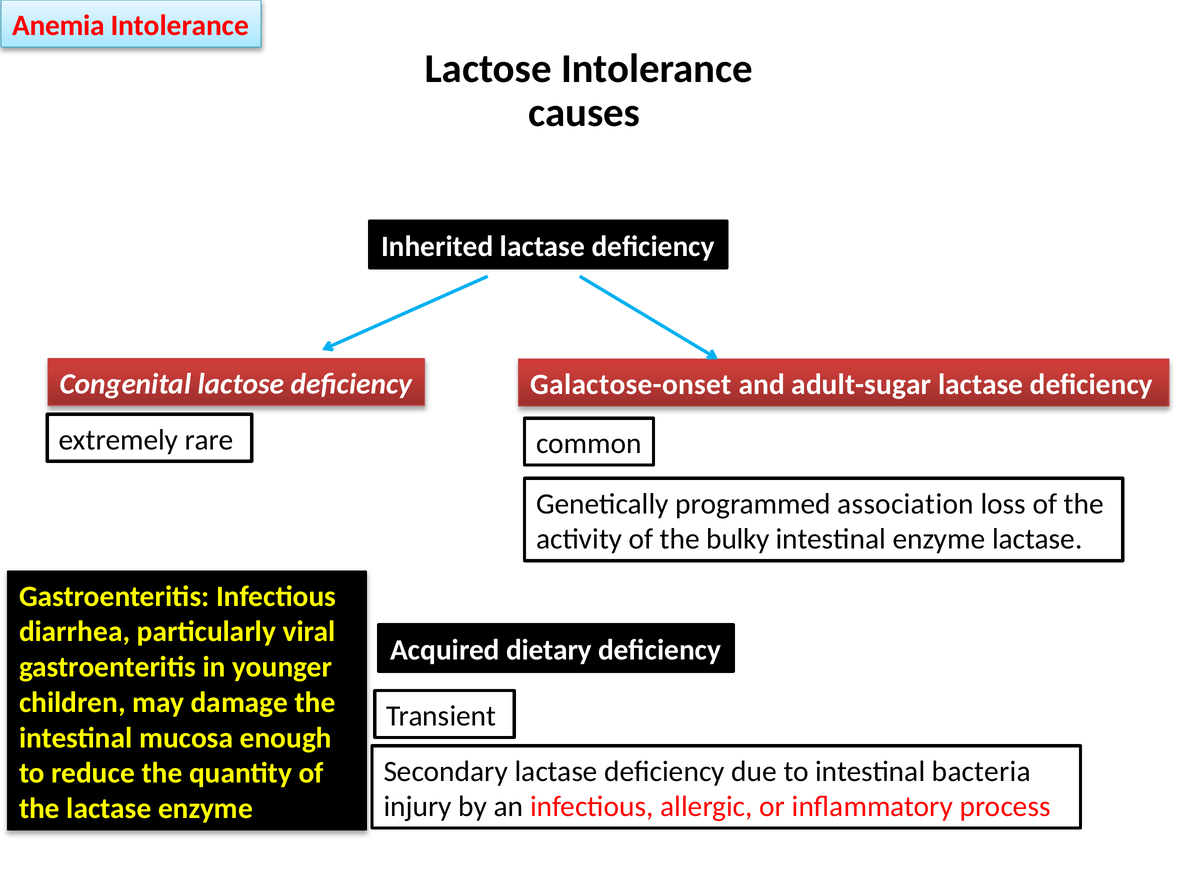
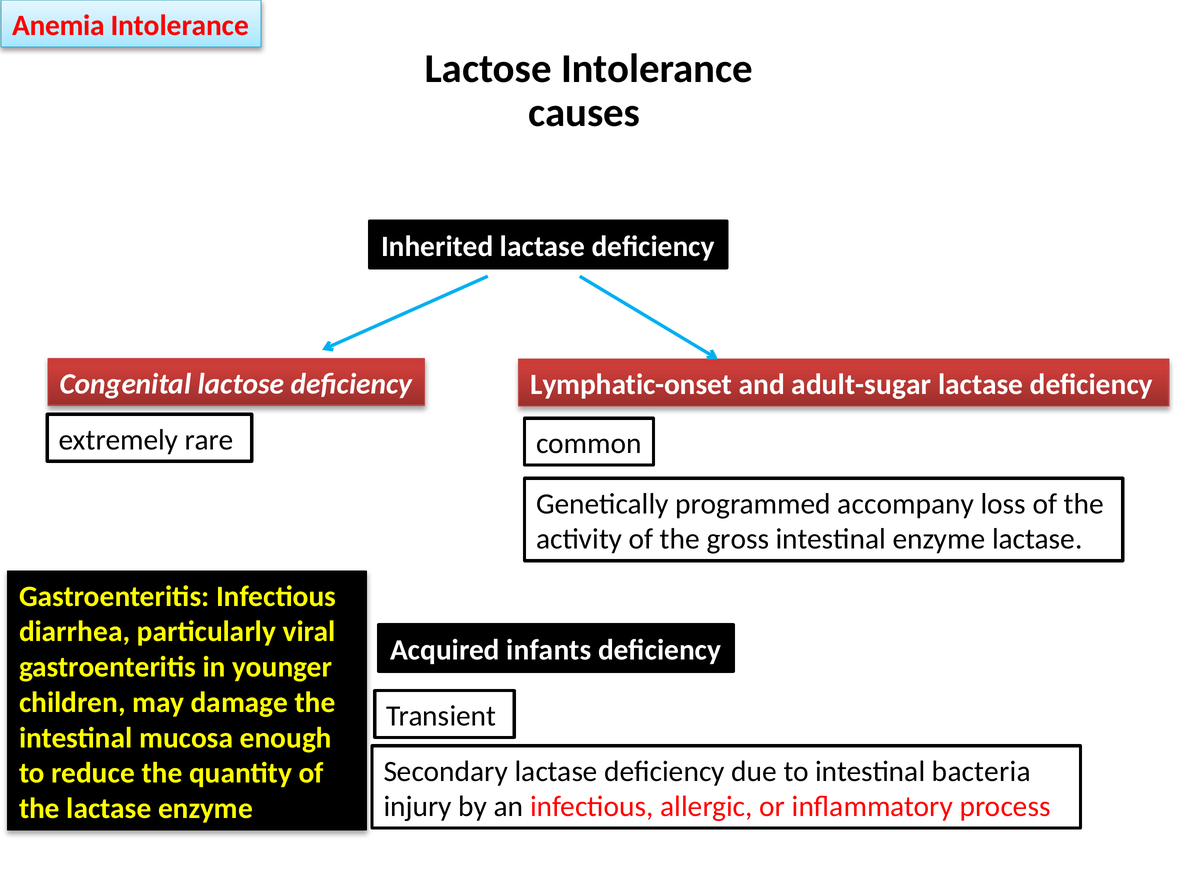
Galactose-onset: Galactose-onset -> Lymphatic-onset
association: association -> accompany
bulky: bulky -> gross
dietary: dietary -> infants
